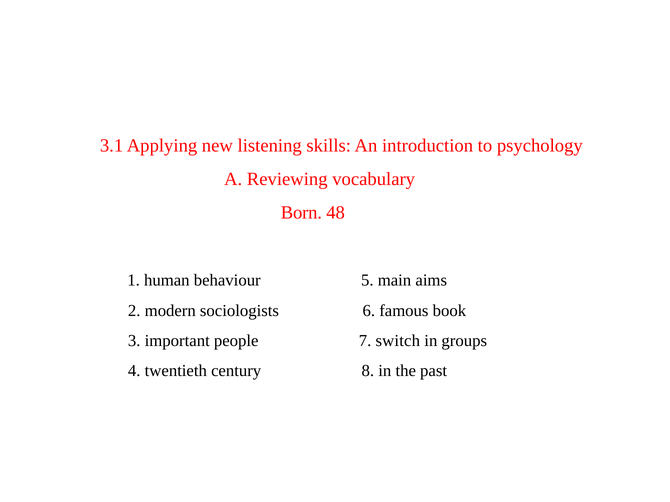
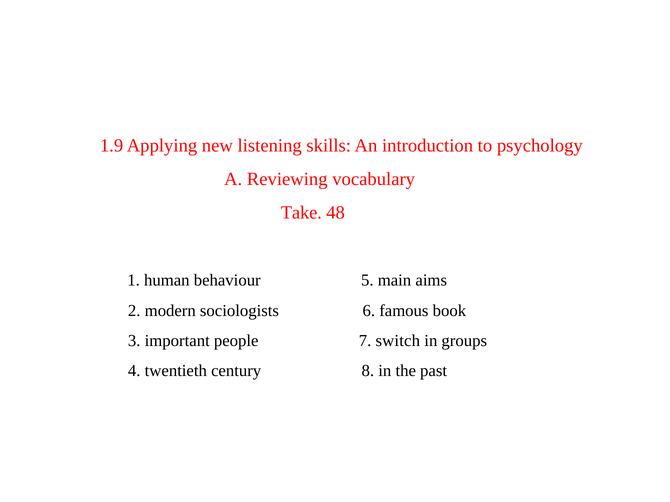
3.1: 3.1 -> 1.9
Born: Born -> Take
